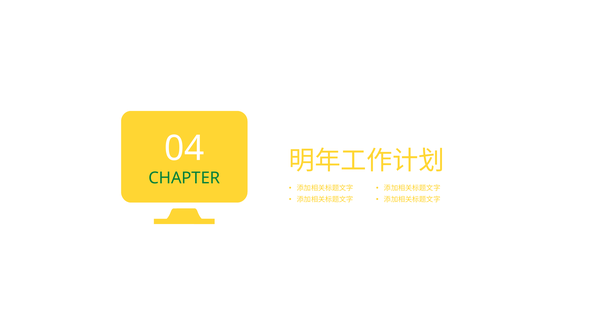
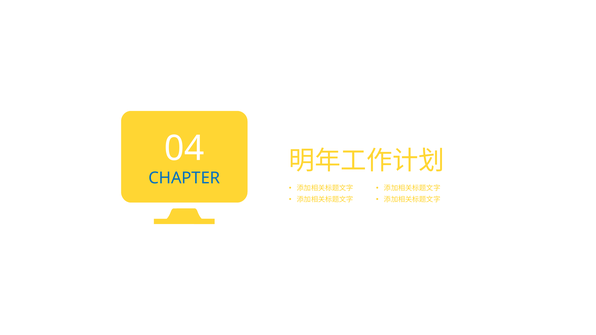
CHAPTER colour: green -> blue
